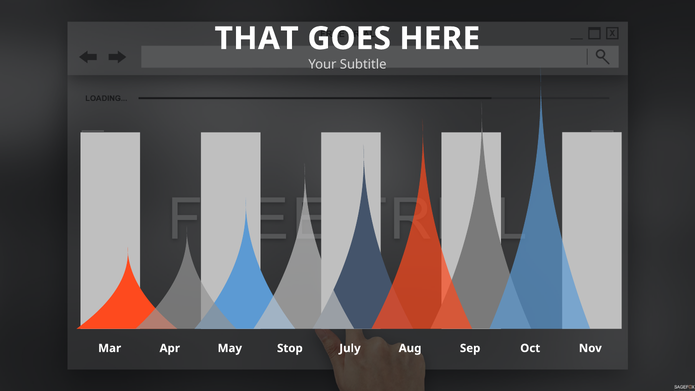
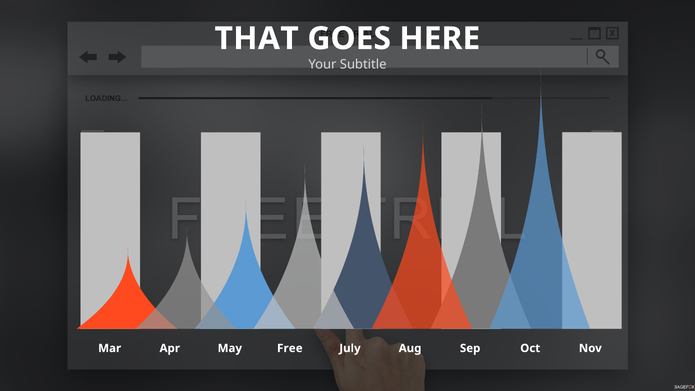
Stop: Stop -> Free
